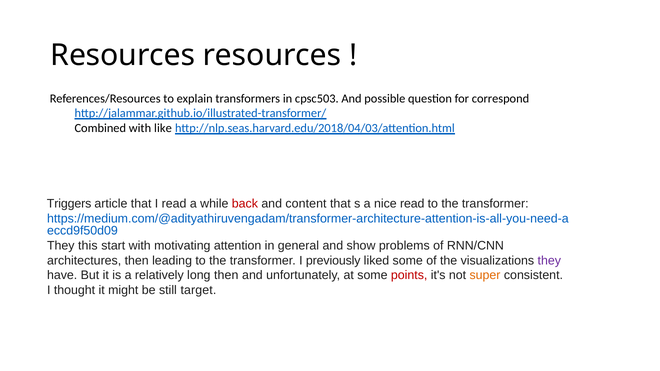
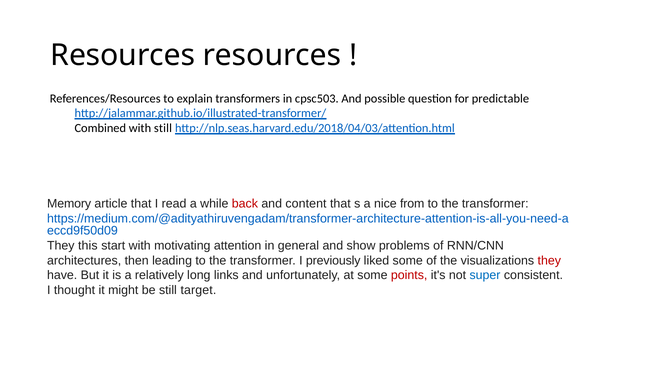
correspond: correspond -> predictable
with like: like -> still
Triggers: Triggers -> Memory
nice read: read -> from
they at (549, 261) colour: purple -> red
long then: then -> links
super colour: orange -> blue
